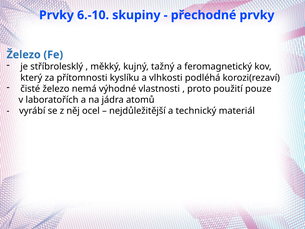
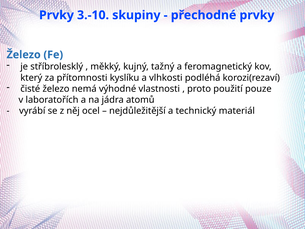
6.-10: 6.-10 -> 3.-10
